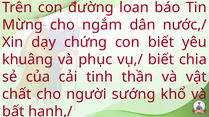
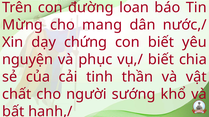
ngắm: ngắm -> mang
khuâng: khuâng -> nguyện
